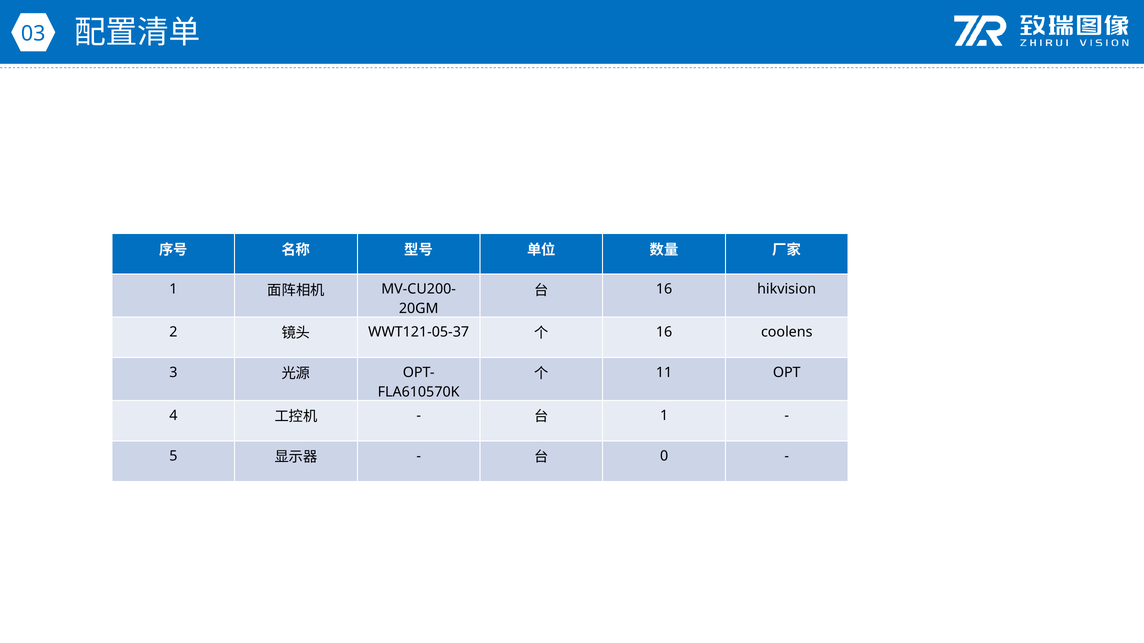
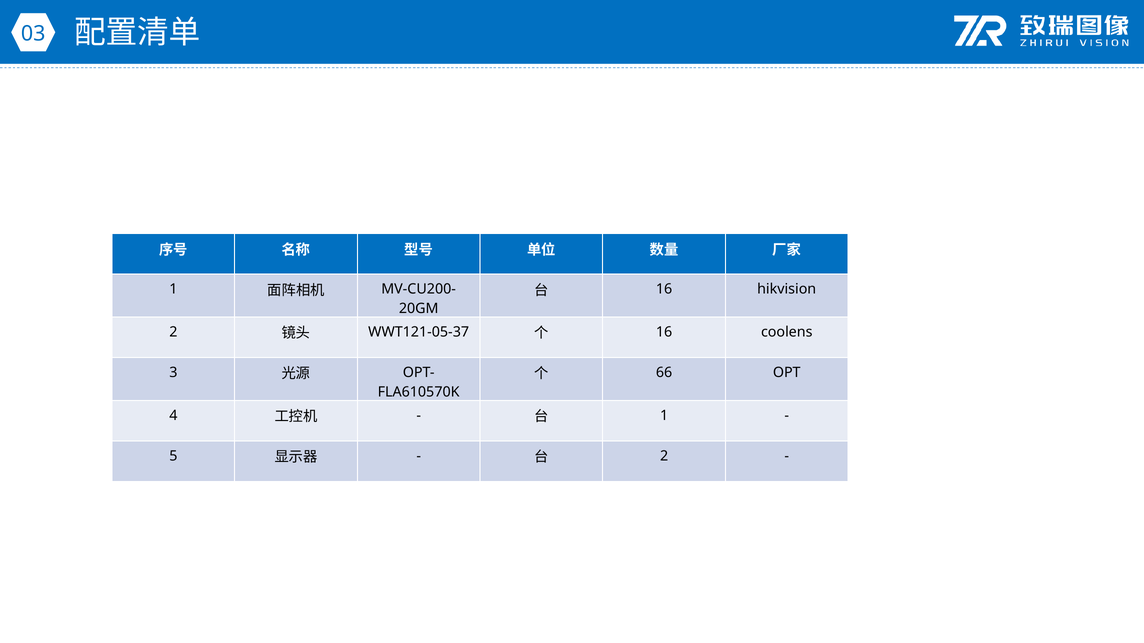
11: 11 -> 66
0 at (664, 456): 0 -> 2
